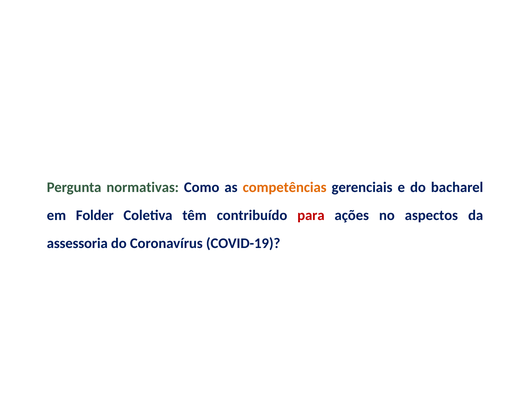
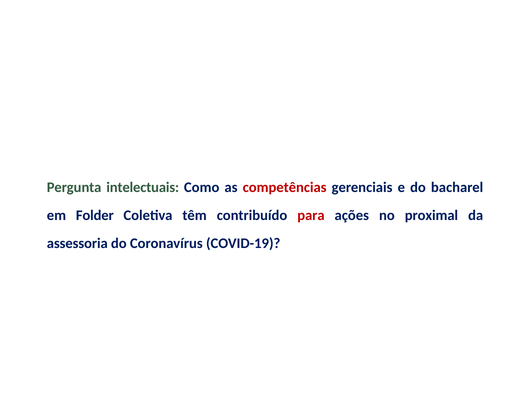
normativas: normativas -> intelectuais
competências colour: orange -> red
aspectos: aspectos -> proximal
